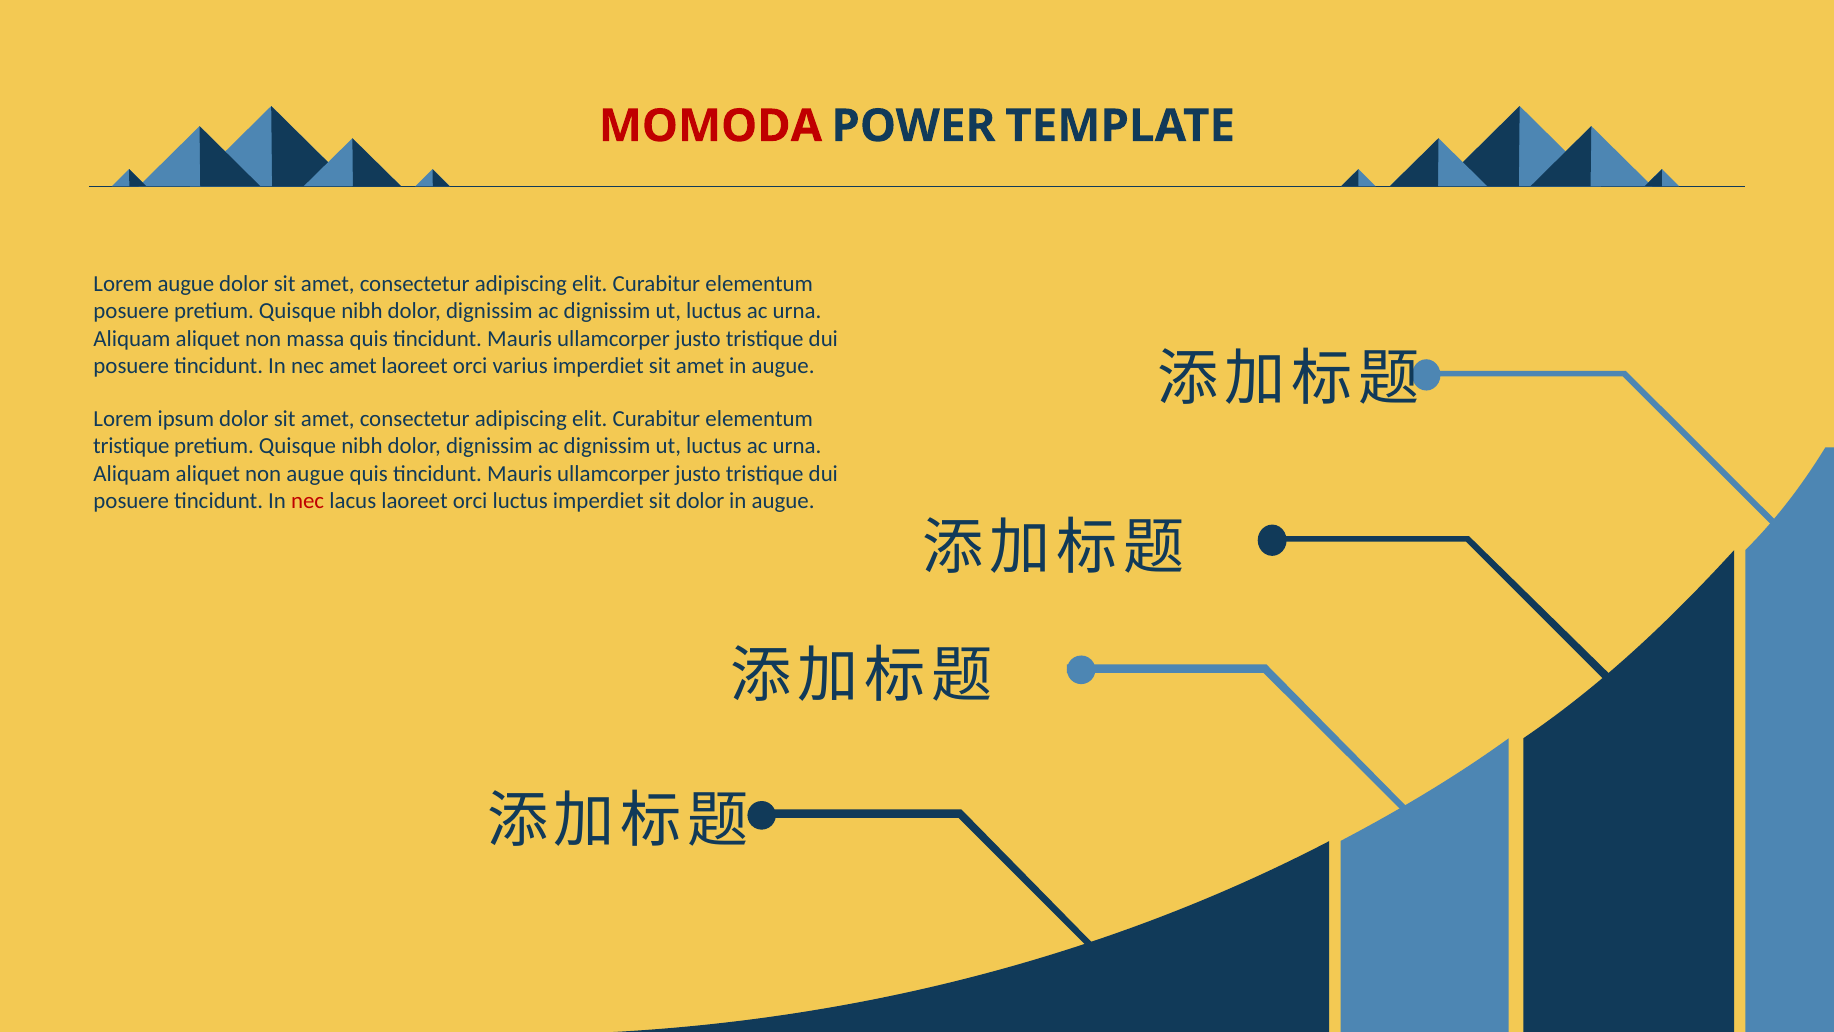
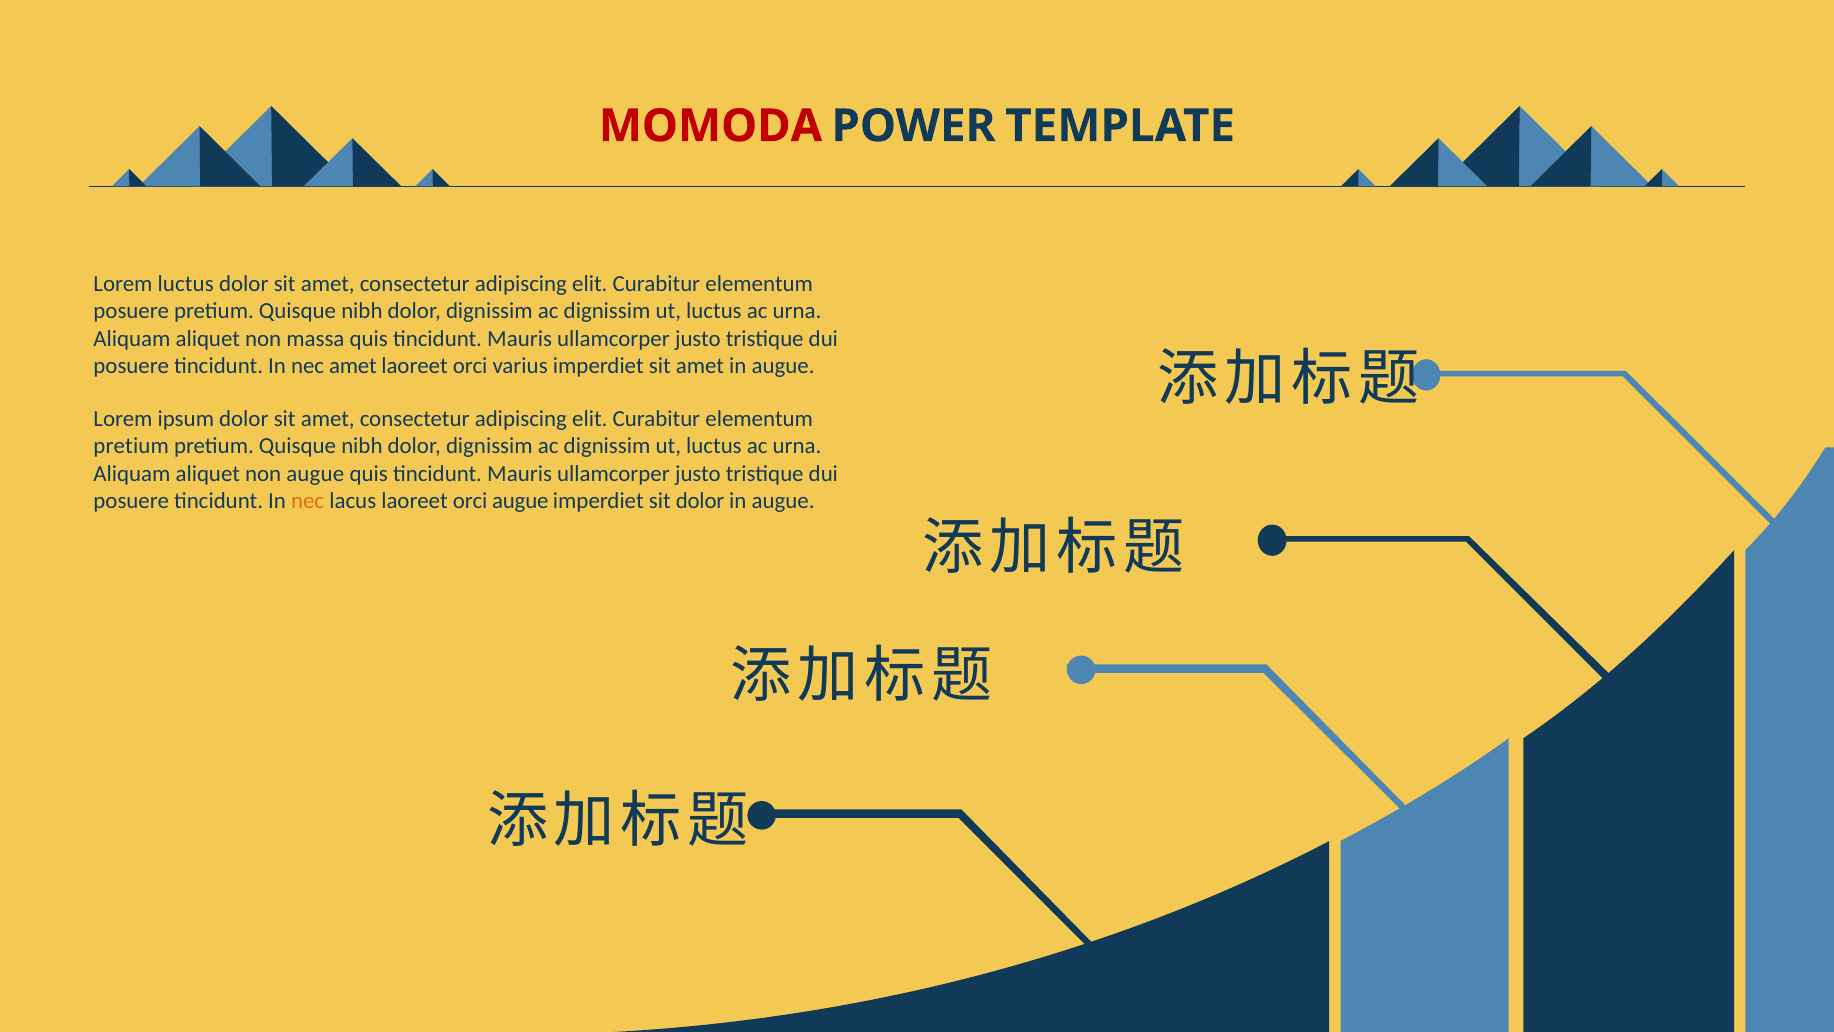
Lorem augue: augue -> luctus
tristique at (131, 446): tristique -> pretium
nec at (308, 501) colour: red -> orange
orci luctus: luctus -> augue
